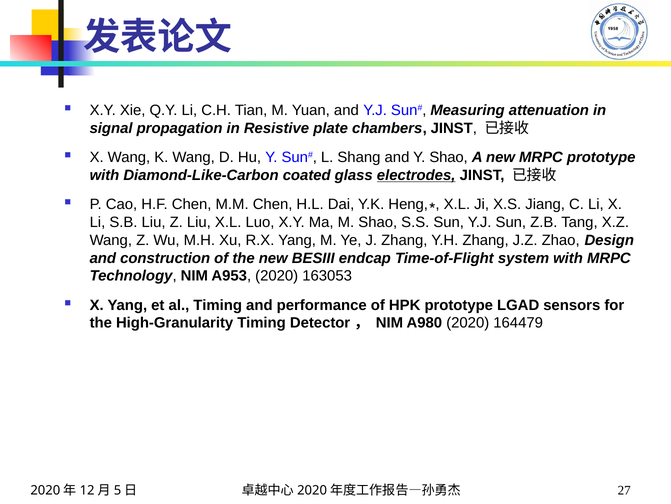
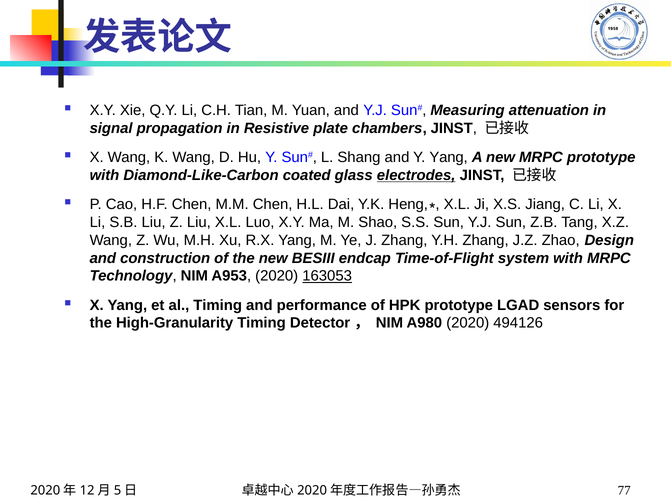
Y Shao: Shao -> Yang
163053 underline: none -> present
164479: 164479 -> 494126
27: 27 -> 77
